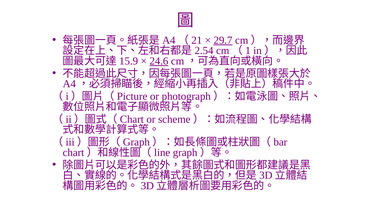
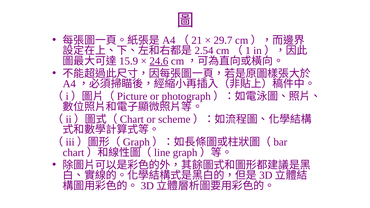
29.7 underline: present -> none
